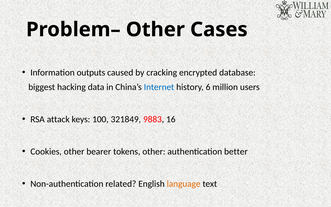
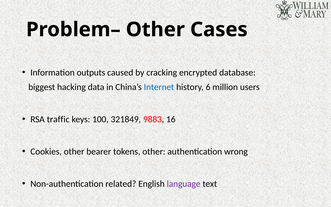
attack: attack -> traffic
better: better -> wrong
language colour: orange -> purple
